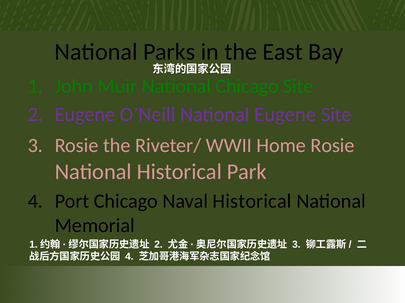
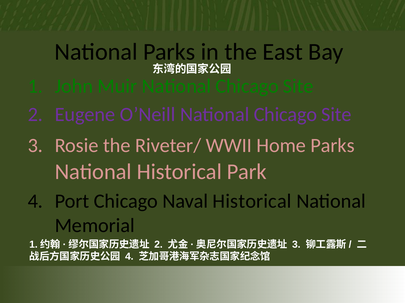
O’Neill National Eugene: Eugene -> Chicago
Home Rosie: Rosie -> Parks
